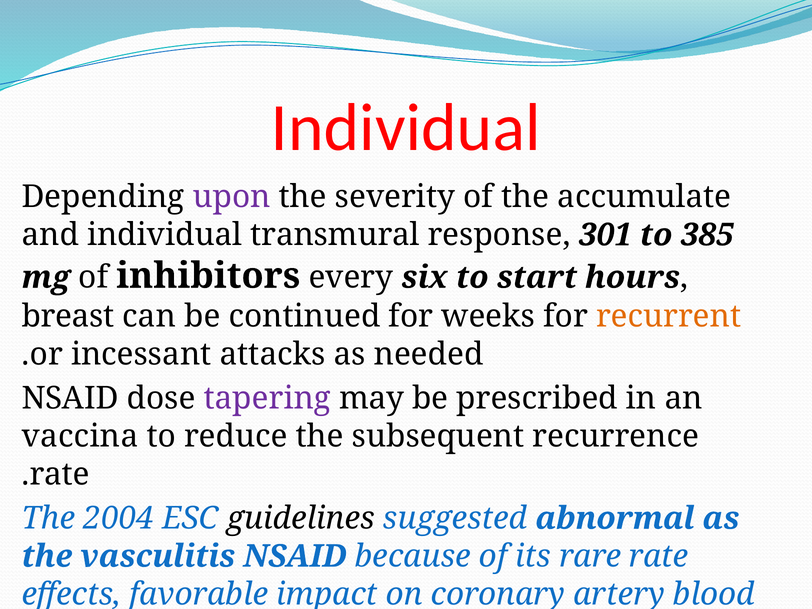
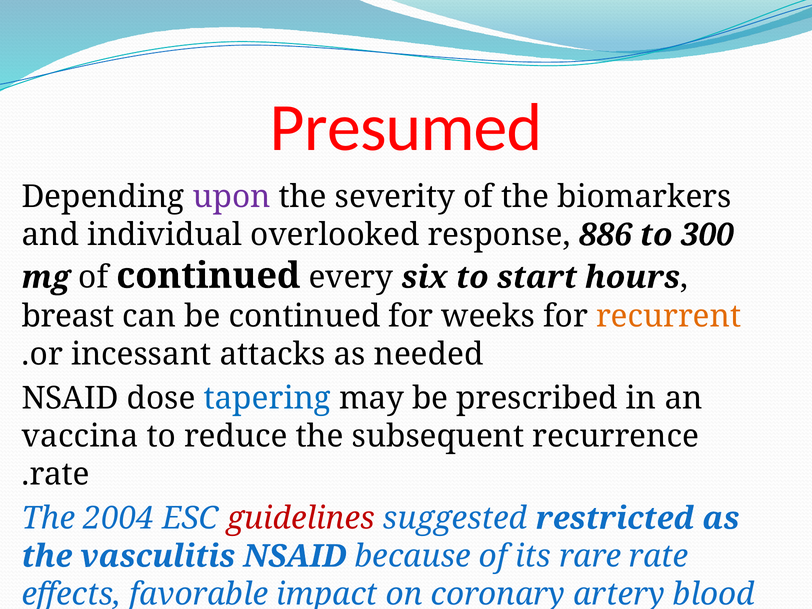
Individual at (406, 128): Individual -> Presumed
accumulate: accumulate -> biomarkers
transmural: transmural -> overlooked
301: 301 -> 886
385: 385 -> 300
of inhibitors: inhibitors -> continued
tapering colour: purple -> blue
guidelines colour: black -> red
abnormal: abnormal -> restricted
